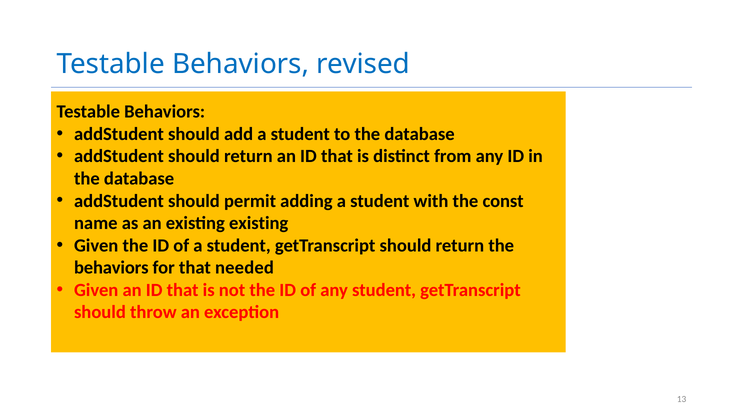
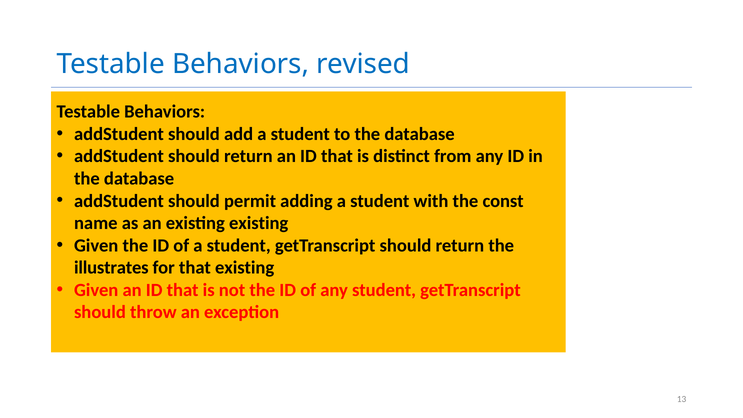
behaviors at (111, 268): behaviors -> illustrates
that needed: needed -> existing
